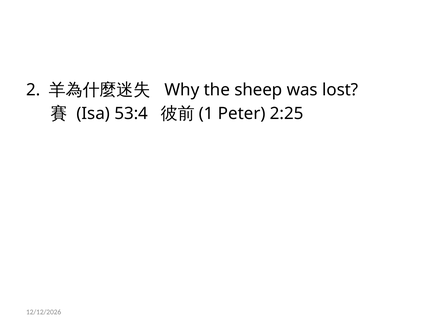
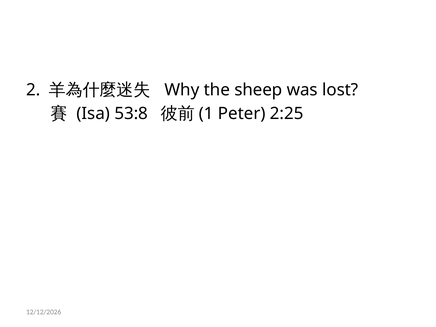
53:4: 53:4 -> 53:8
